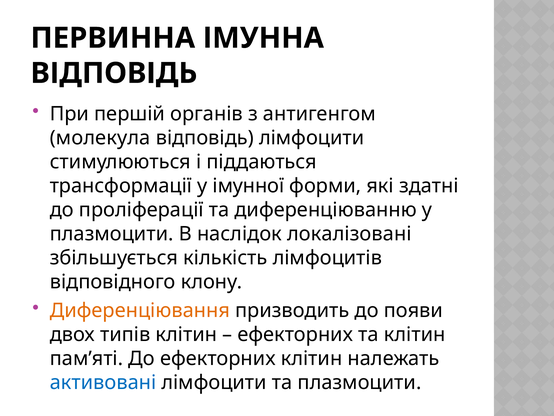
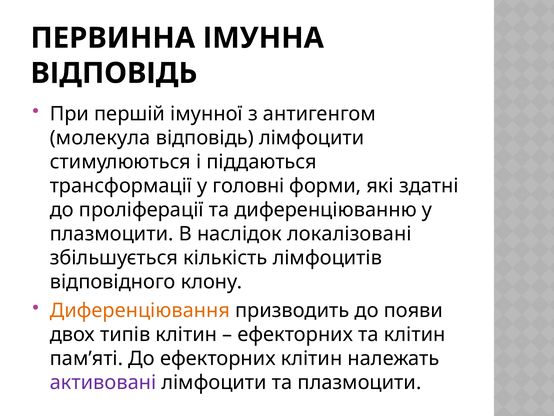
органів: органів -> імунної
імунної: імунної -> головні
активовані colour: blue -> purple
